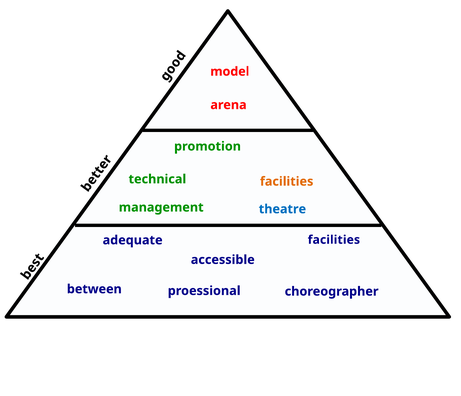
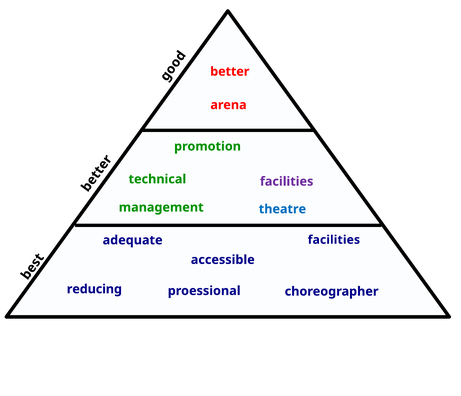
model: model -> better
facilities at (287, 182) colour: orange -> purple
between: between -> reducing
